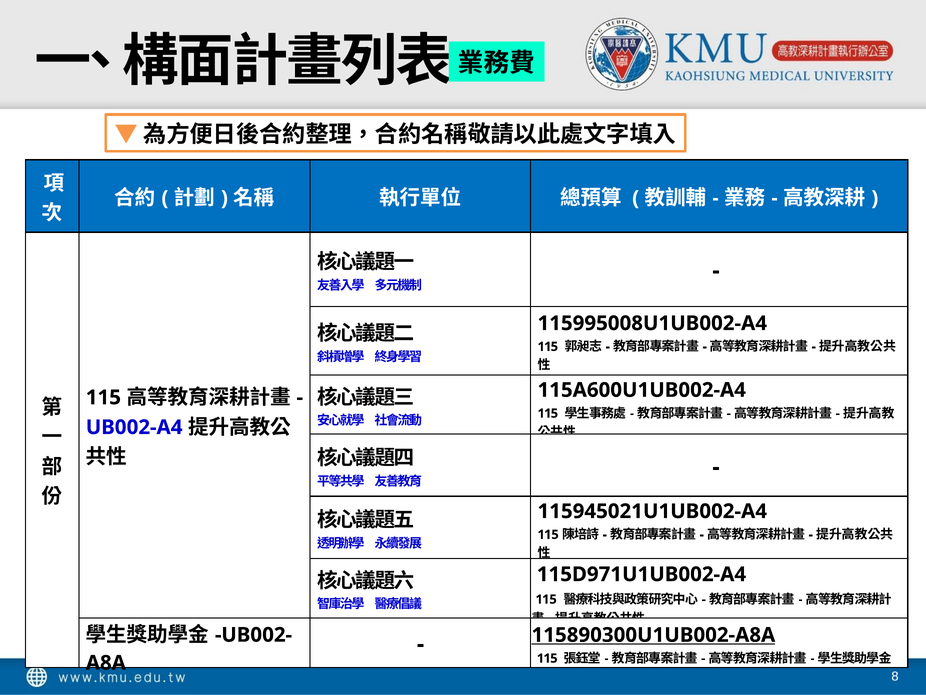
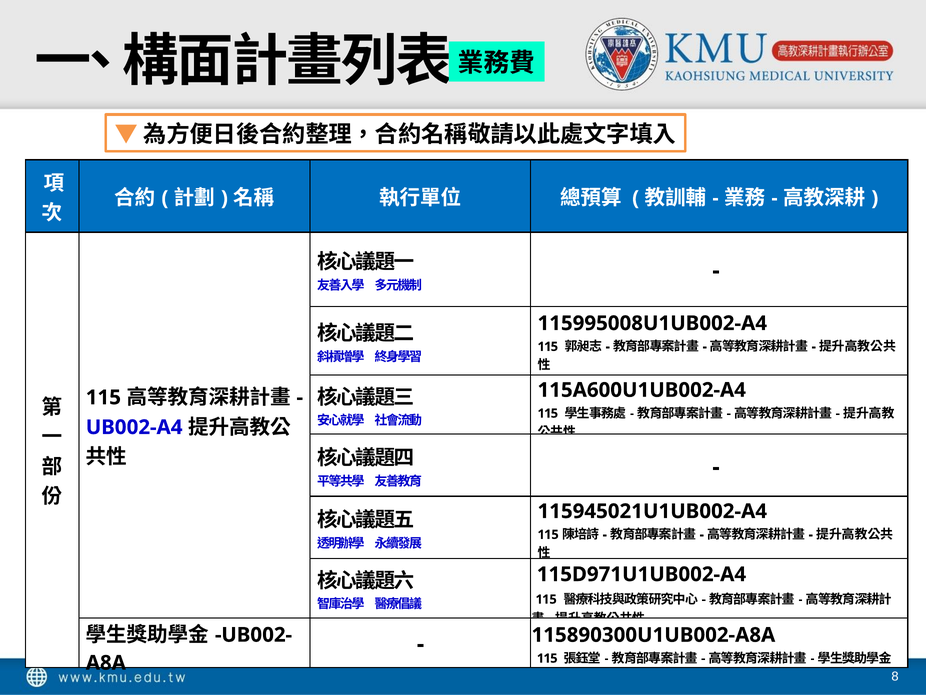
115890300U1UB002-A8A underline: present -> none
